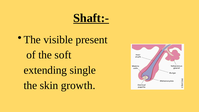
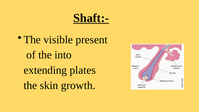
soft: soft -> into
single: single -> plates
